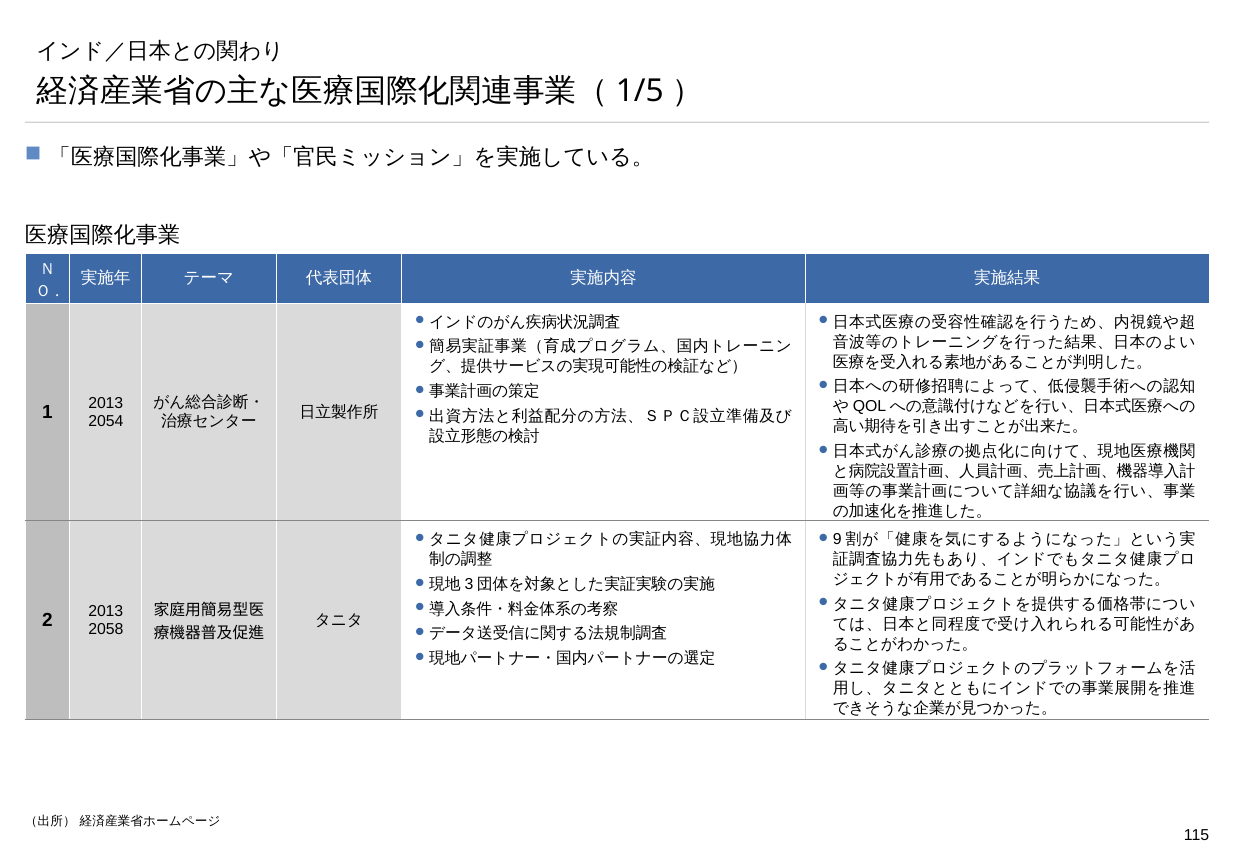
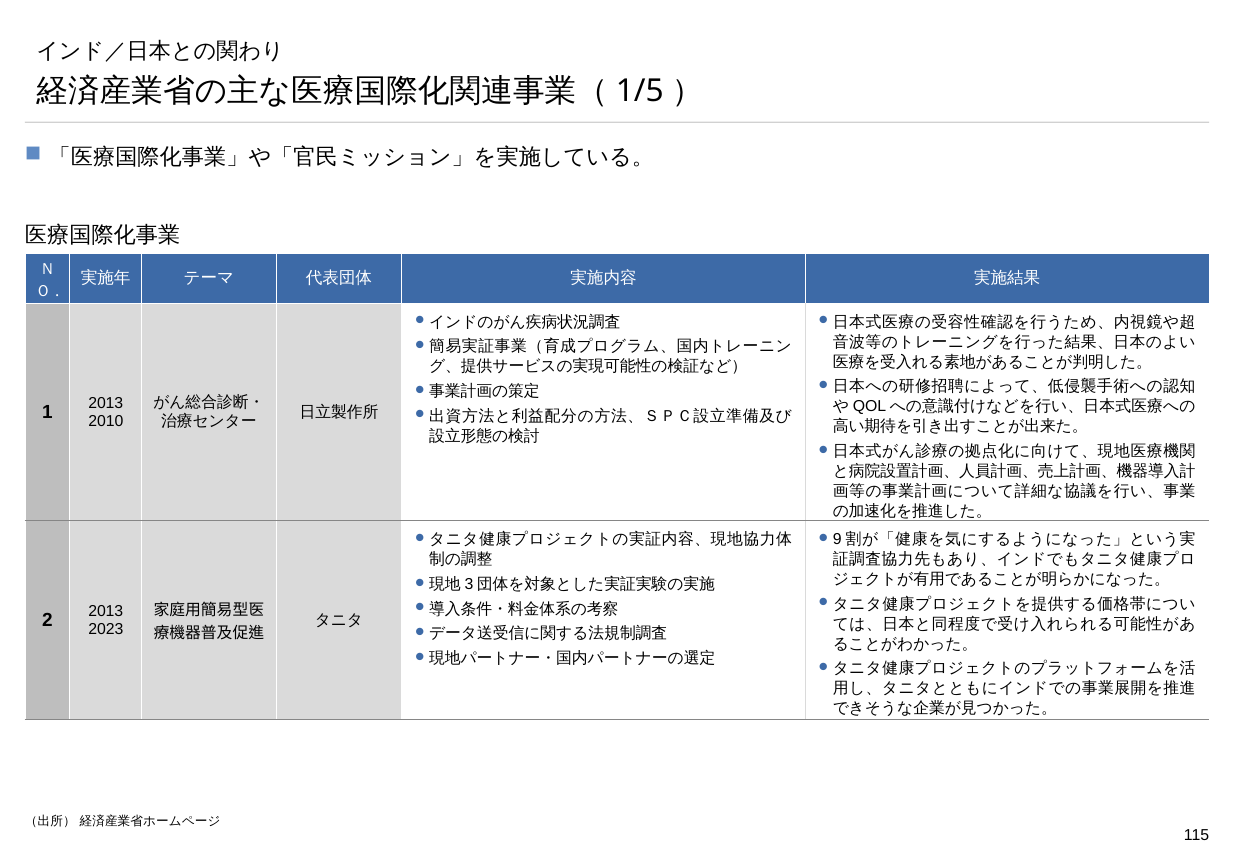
2054: 2054 -> 2010
2058: 2058 -> 2023
